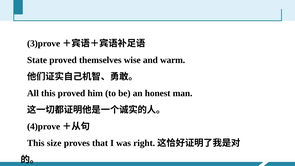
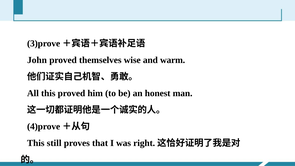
State: State -> John
size: size -> still
